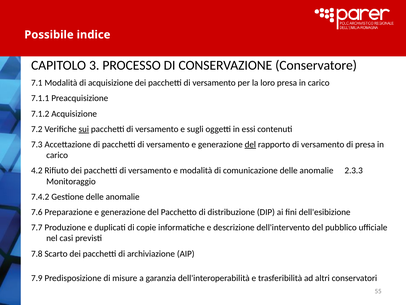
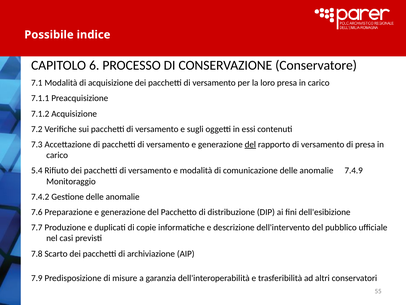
3: 3 -> 6
sui underline: present -> none
4.2: 4.2 -> 5.4
2.3.3: 2.3.3 -> 7.4.9
